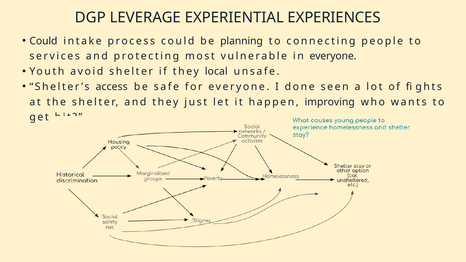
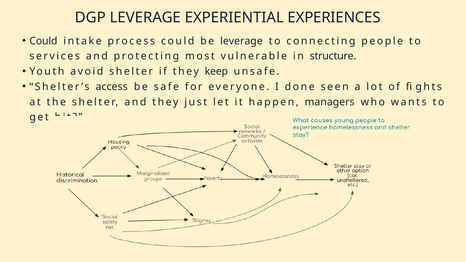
be planning: planning -> leverage
in everyone: everyone -> structure
local: local -> keep
improving: improving -> managers
